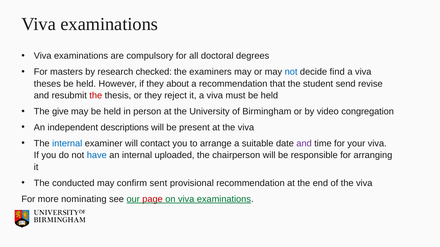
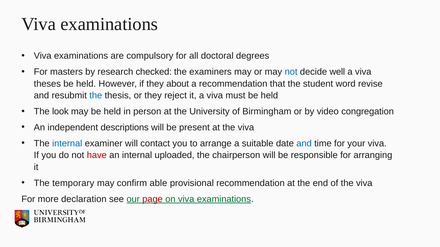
find: find -> well
send: send -> word
the at (96, 96) colour: red -> blue
give: give -> look
and at (304, 144) colour: purple -> blue
have colour: blue -> red
conducted: conducted -> temporary
sent: sent -> able
nominating: nominating -> declaration
